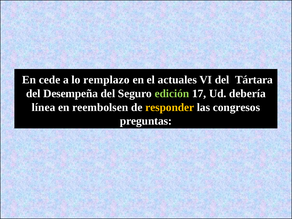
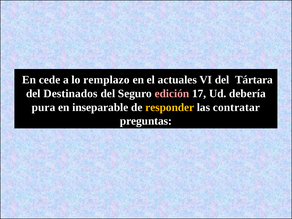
Desempeña: Desempeña -> Destinados
edición colour: light green -> pink
línea: línea -> pura
reembolsen: reembolsen -> inseparable
congresos: congresos -> contratar
